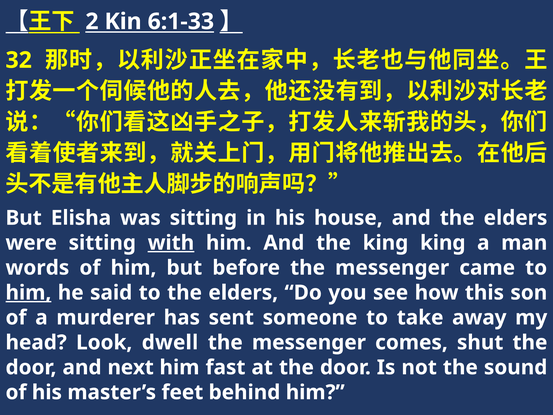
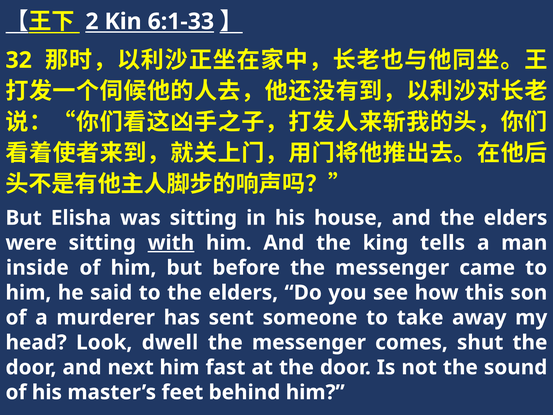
king king: king -> tells
words: words -> inside
him at (28, 293) underline: present -> none
